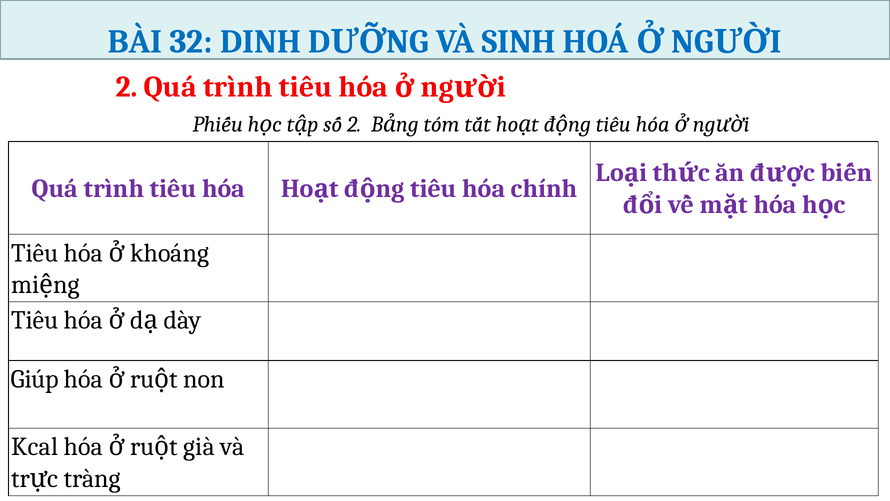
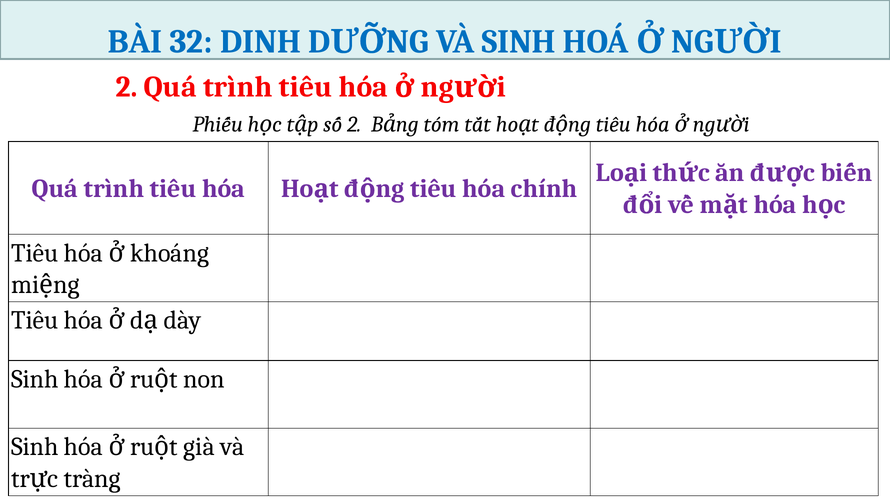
Giúp at (35, 379): Giúp -> Sinh
Kcal at (35, 447): Kcal -> Sinh
